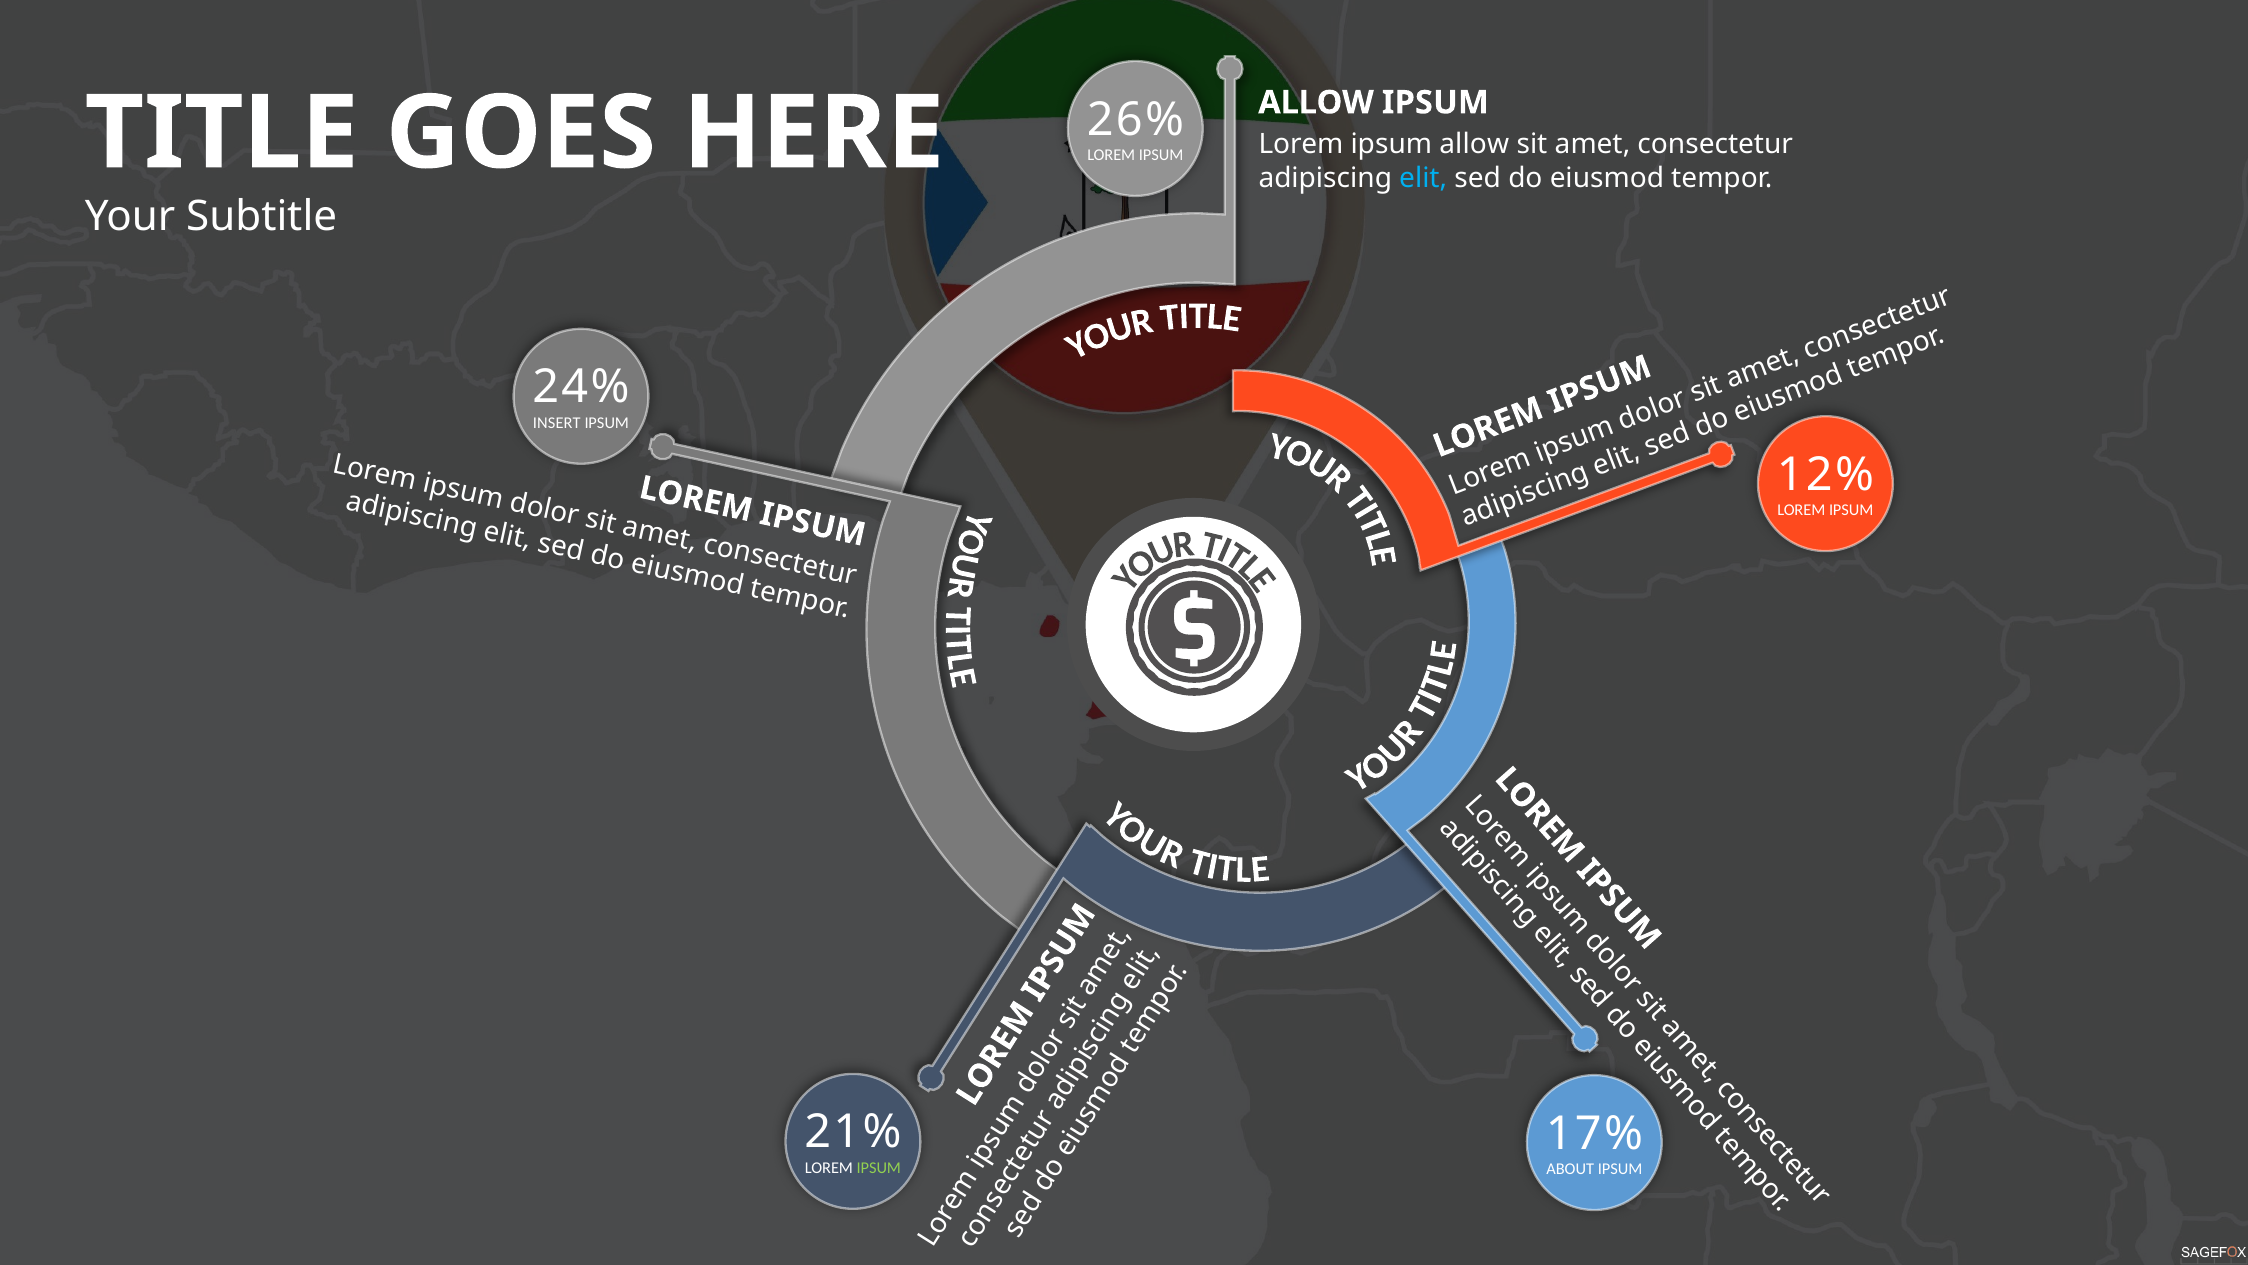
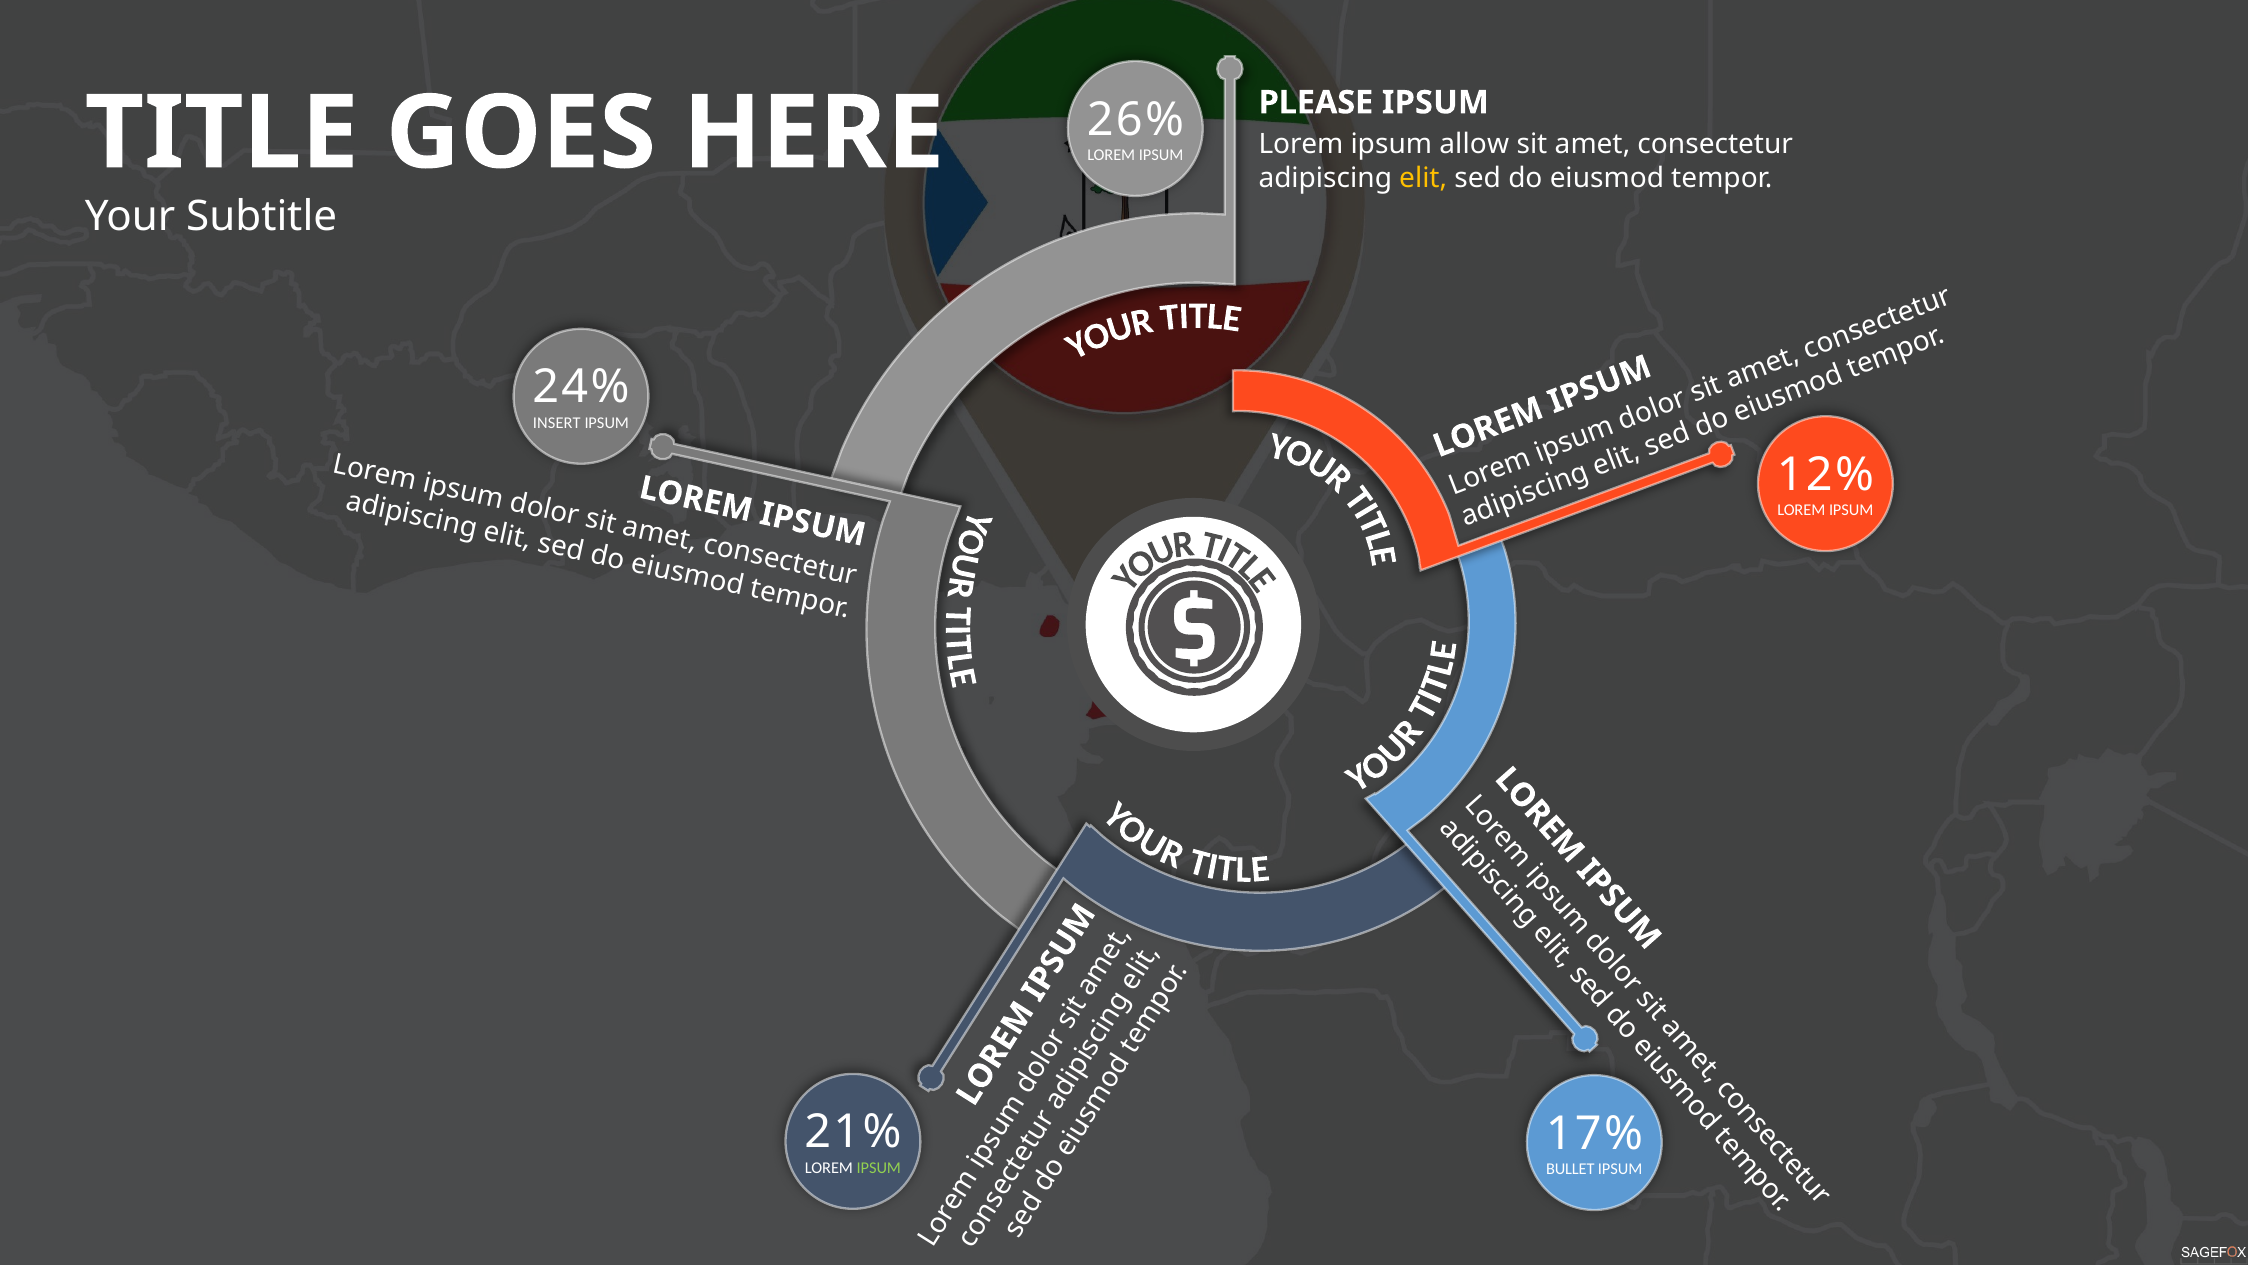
ALLOW at (1316, 103): ALLOW -> PLEASE
elit at (1423, 178) colour: light blue -> yellow
ABOUT: ABOUT -> BULLET
